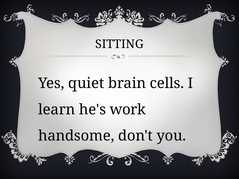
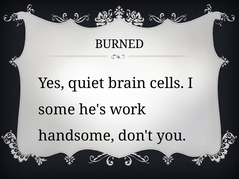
SITTING: SITTING -> BURNED
learn: learn -> some
